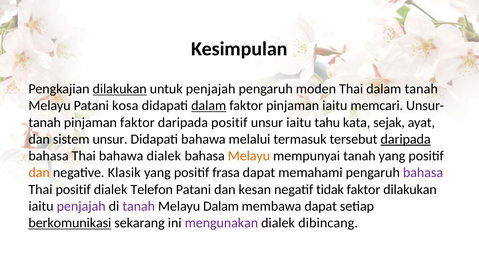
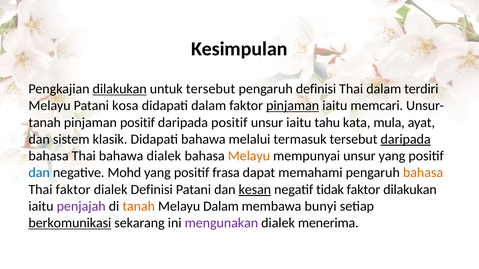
untuk penjajah: penjajah -> tersebut
pengaruh moden: moden -> definisi
dalam tanah: tanah -> terdiri
dalam at (209, 106) underline: present -> none
pinjaman at (293, 106) underline: none -> present
pinjaman faktor: faktor -> positif
sejak: sejak -> mula
sistem unsur: unsur -> klasik
mempunyai tanah: tanah -> unsur
dan at (39, 173) colour: orange -> blue
Klasik: Klasik -> Mohd
bahasa at (423, 173) colour: purple -> orange
Thai positif: positif -> faktor
dialek Telefon: Telefon -> Definisi
kesan underline: none -> present
tanah at (139, 207) colour: purple -> orange
membawa dapat: dapat -> bunyi
dibincang: dibincang -> menerima
